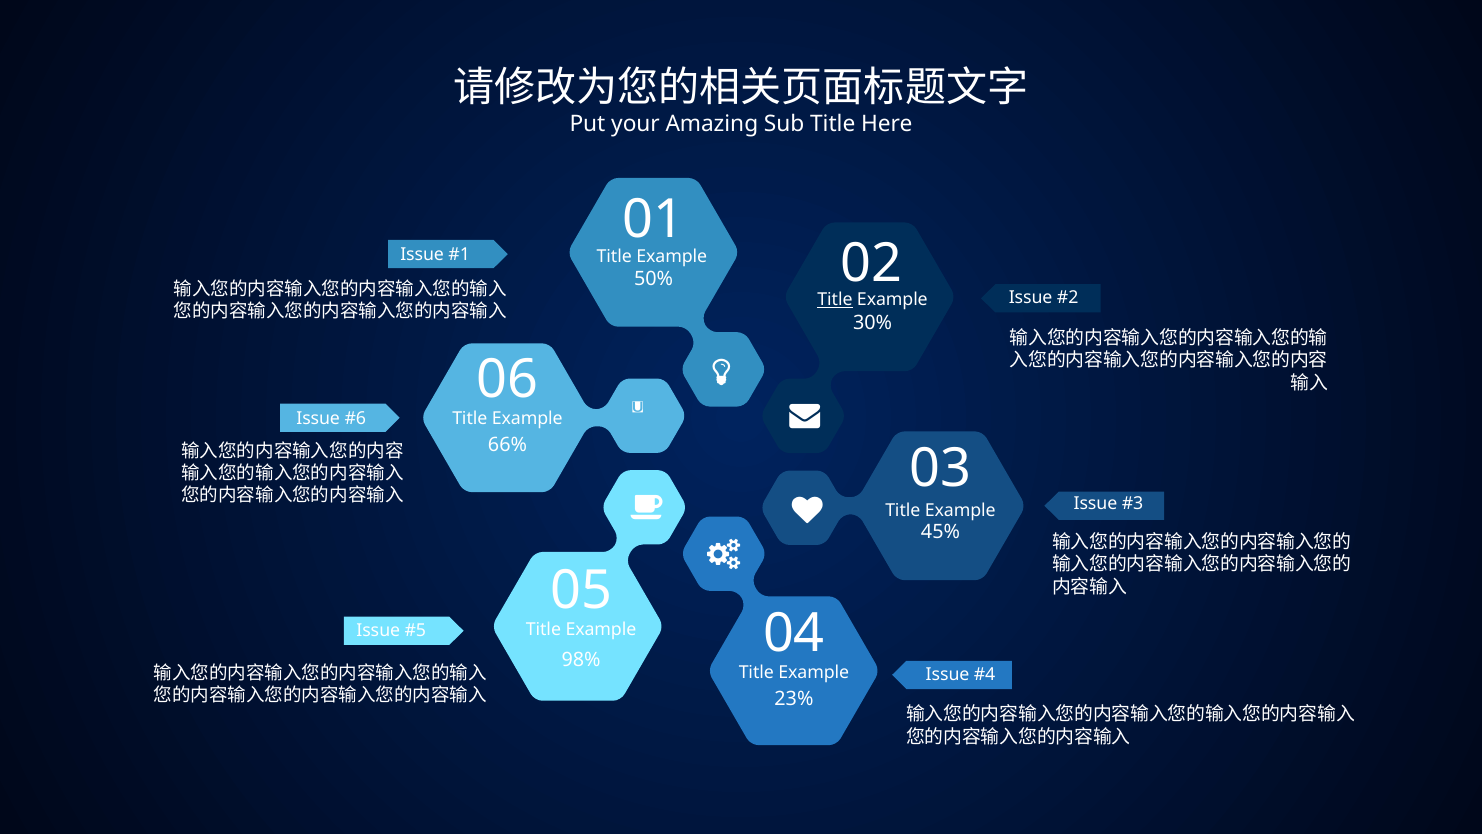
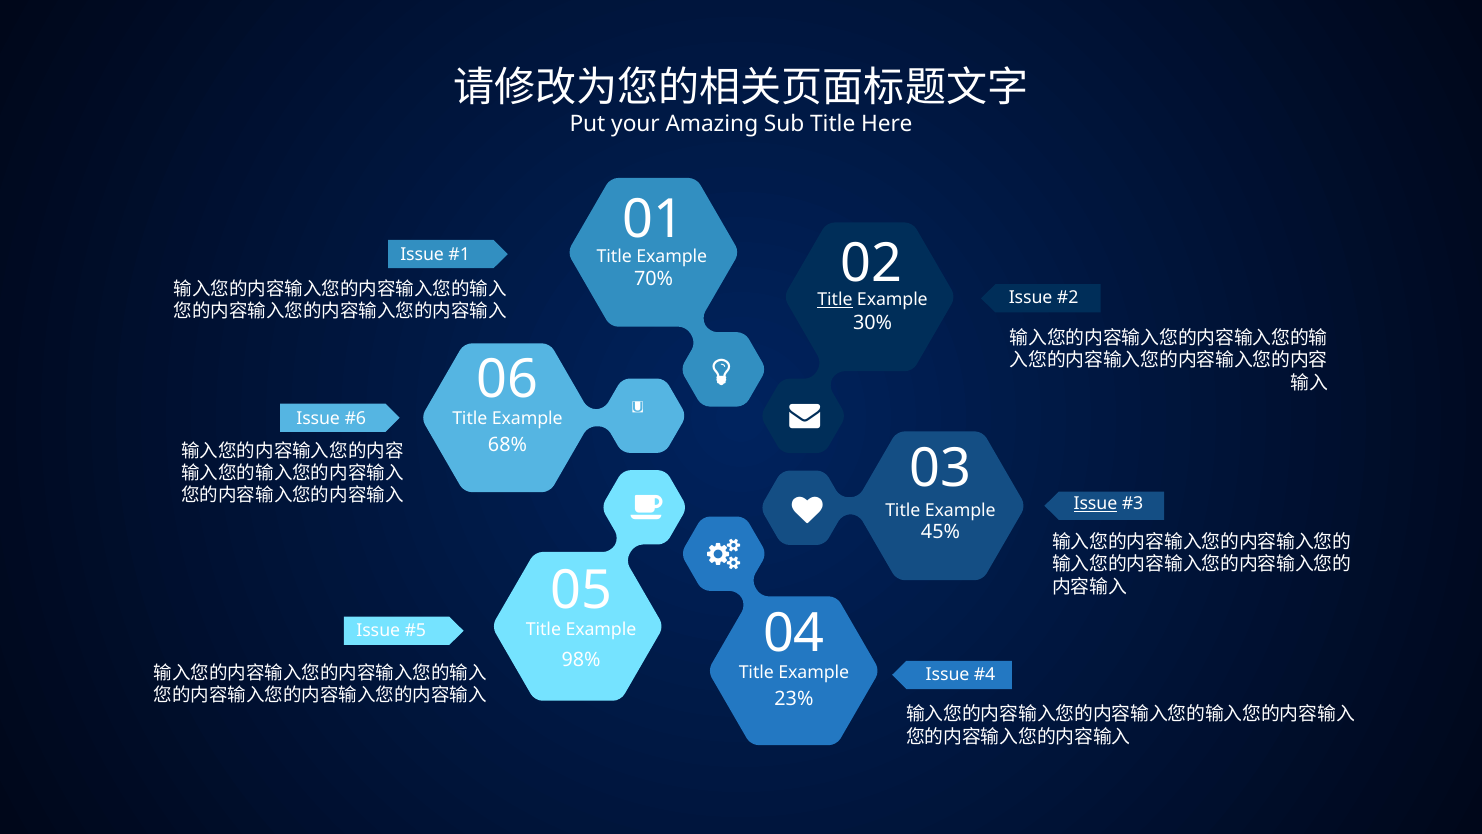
50%: 50% -> 70%
66%: 66% -> 68%
Issue at (1095, 504) underline: none -> present
